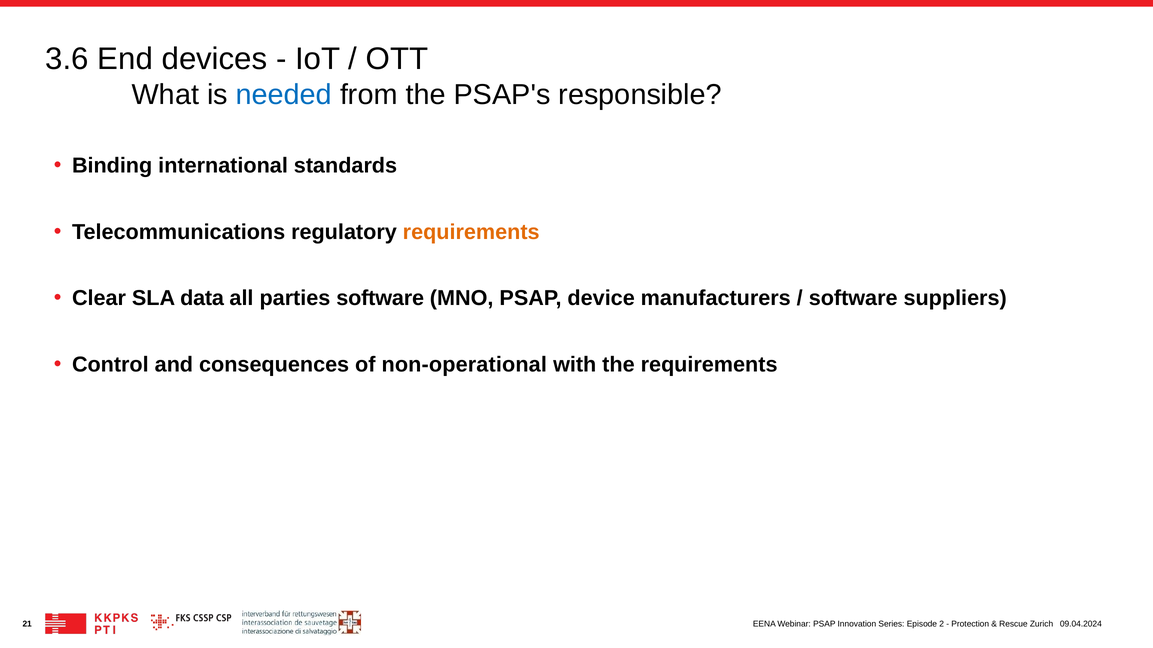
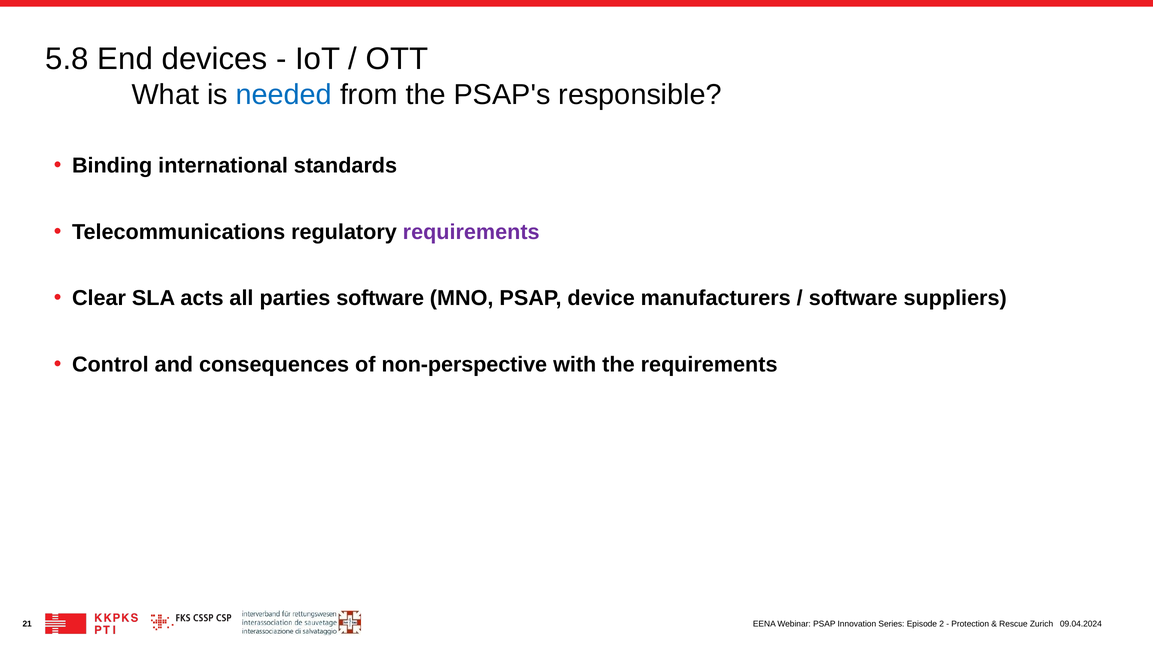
3.6: 3.6 -> 5.8
requirements at (471, 232) colour: orange -> purple
data: data -> acts
non-operational: non-operational -> non-perspective
